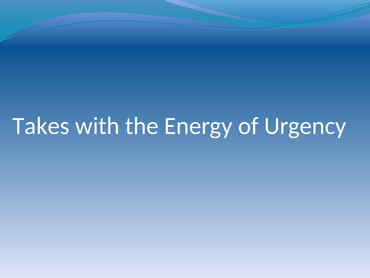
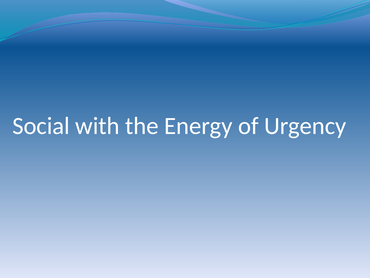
Takes: Takes -> Social
